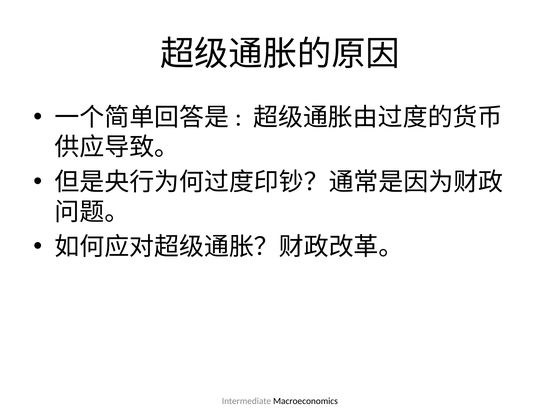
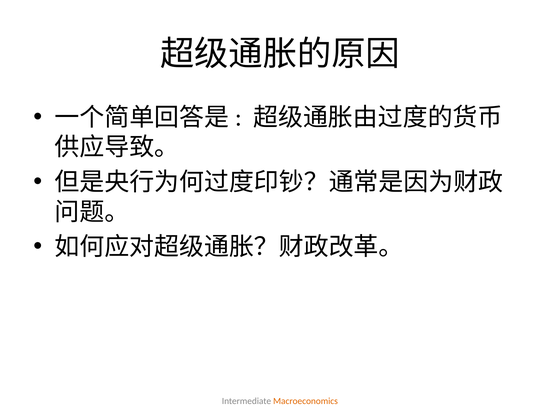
Macroeconomics colour: black -> orange
